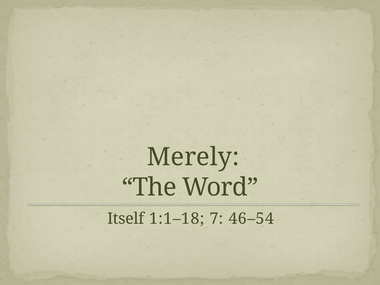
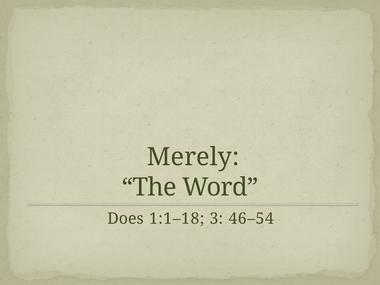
Itself: Itself -> Does
7: 7 -> 3
